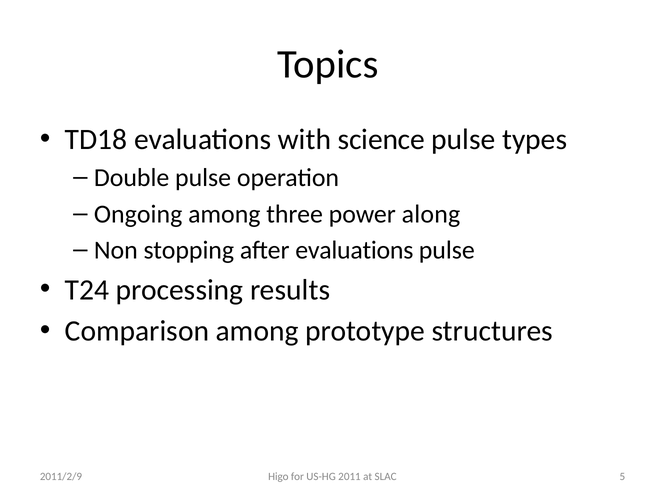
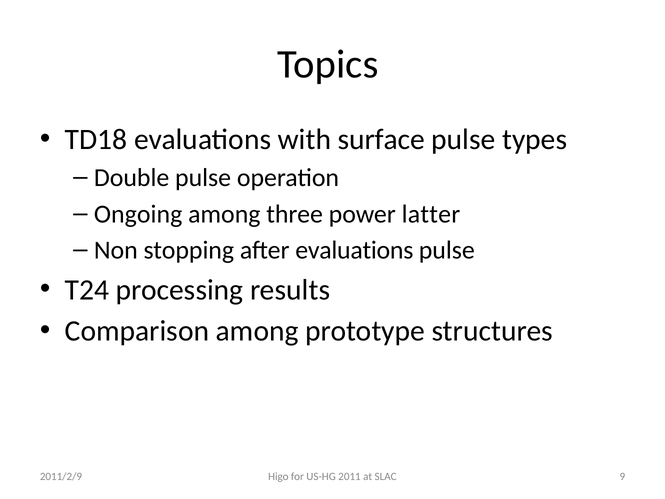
science: science -> surface
along: along -> latter
5: 5 -> 9
